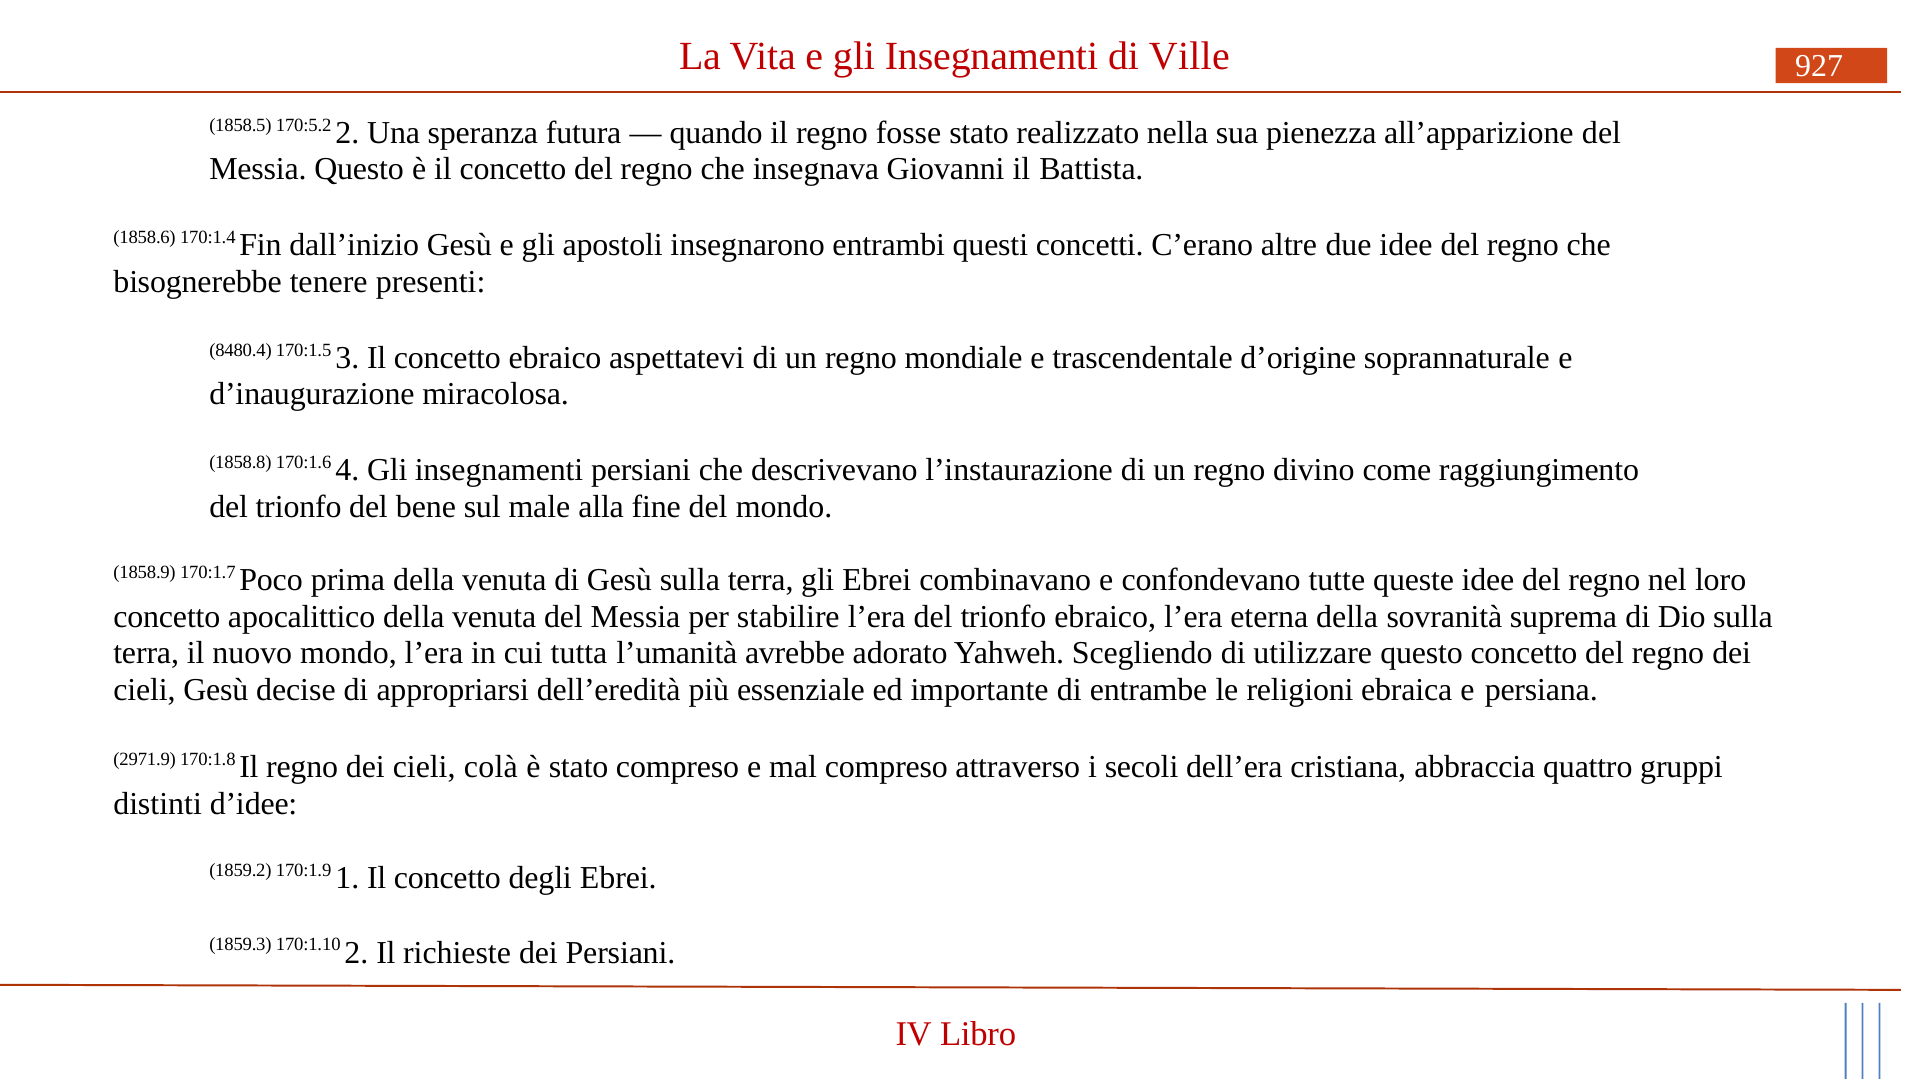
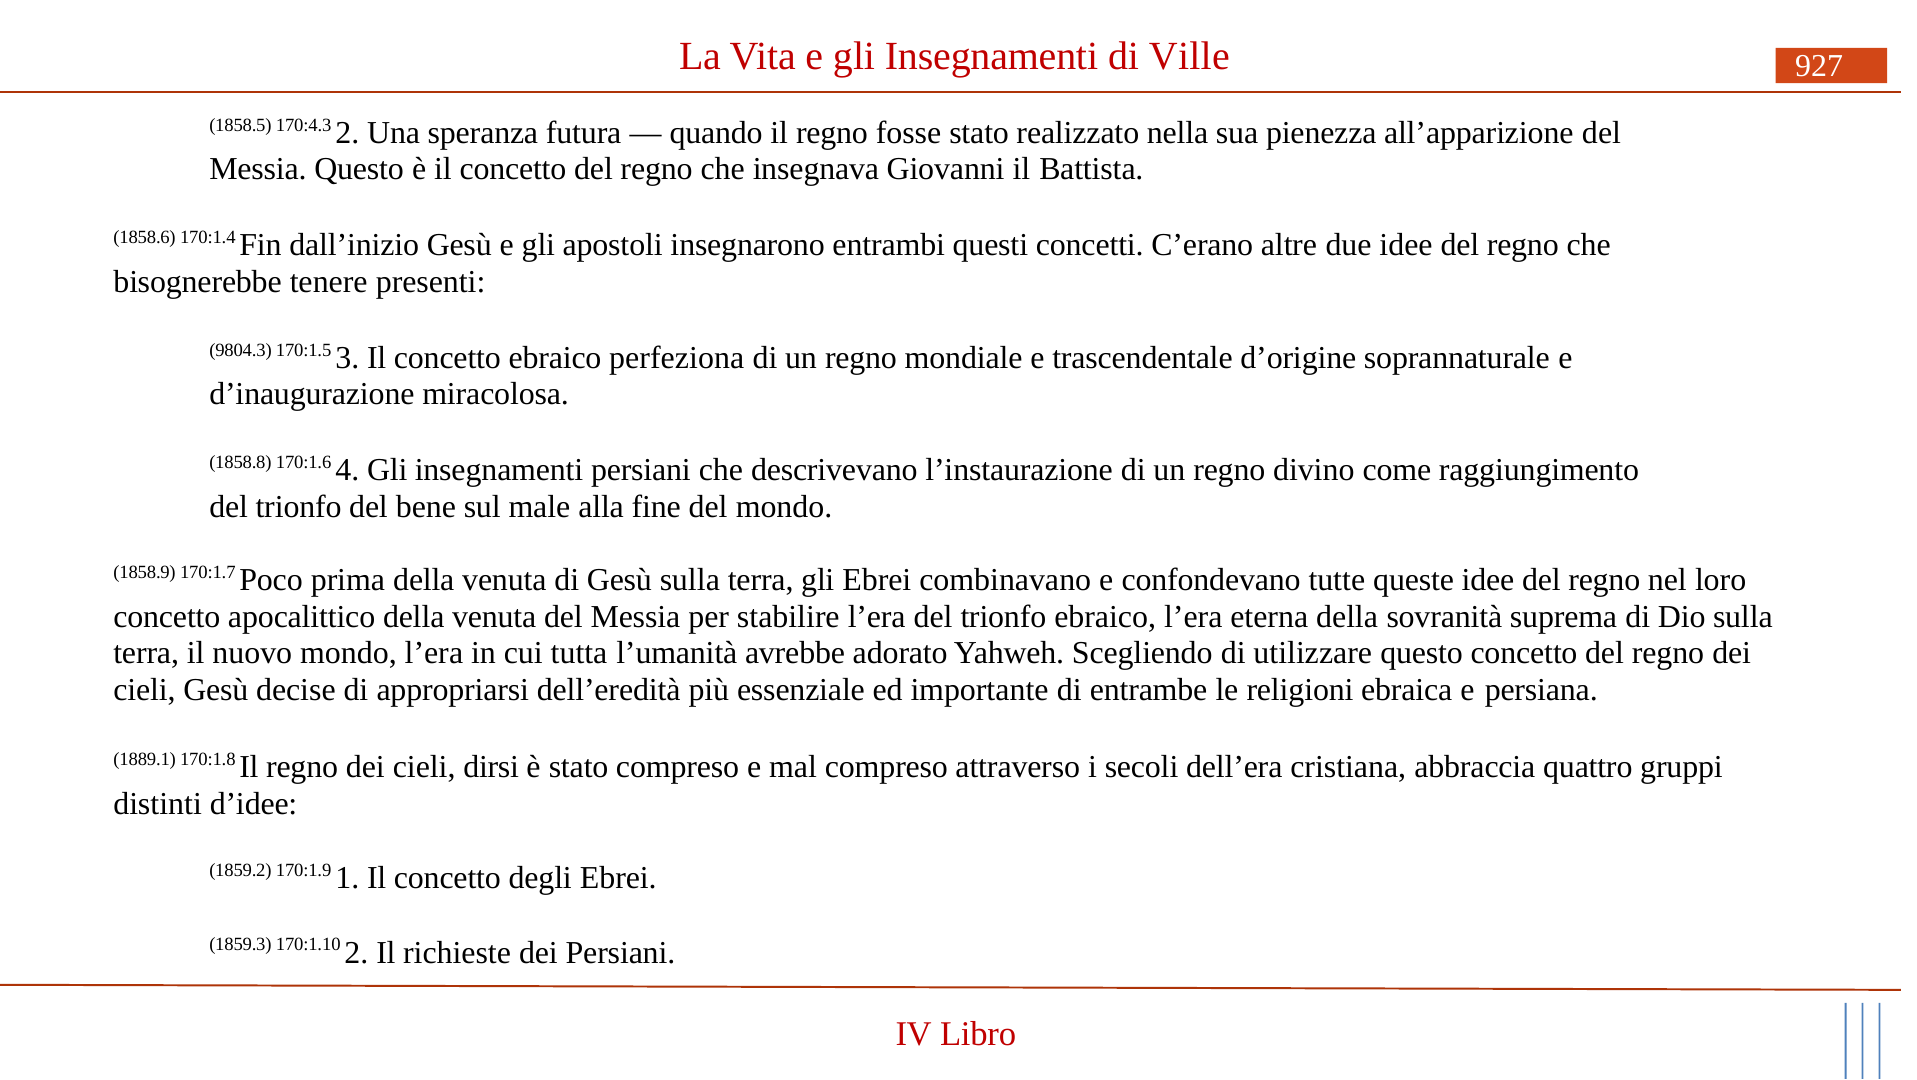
170:5.2: 170:5.2 -> 170:4.3
8480.4: 8480.4 -> 9804.3
aspettatevi: aspettatevi -> perfeziona
2971.9: 2971.9 -> 1889.1
colà: colà -> dirsi
